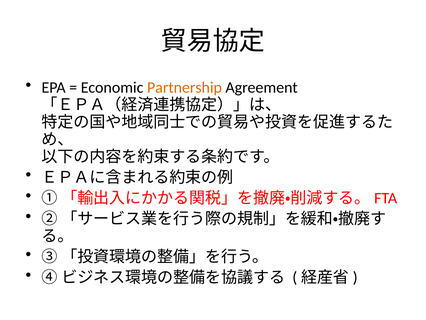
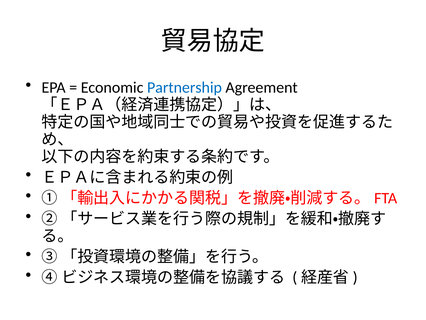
Partnership colour: orange -> blue
